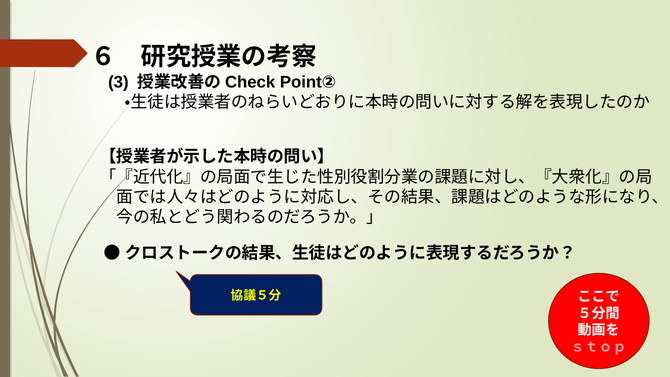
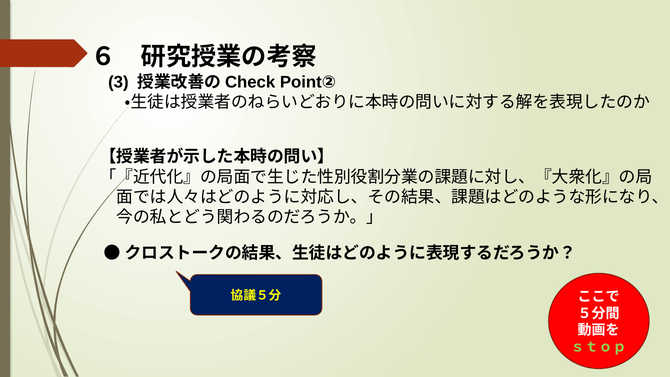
ｓｔｏｐ colour: pink -> light green
